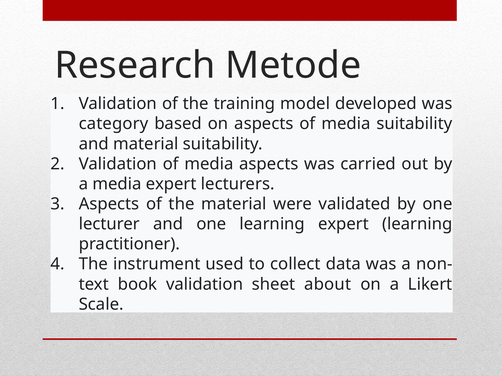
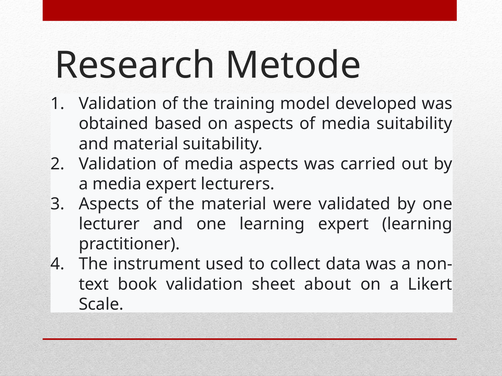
category: category -> obtained
